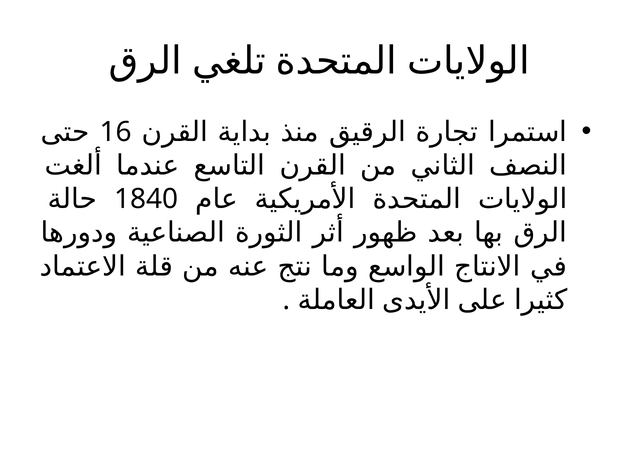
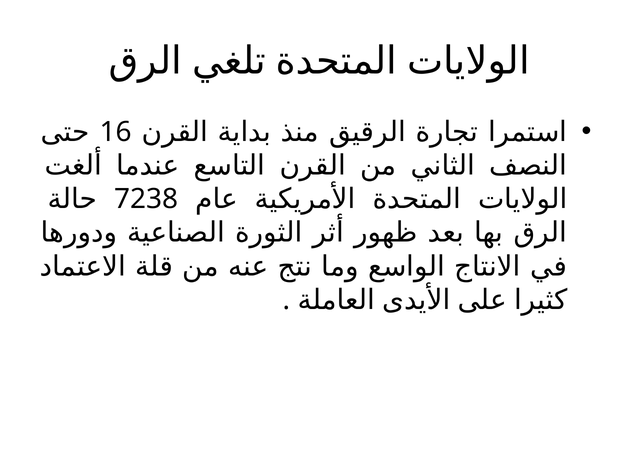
1840: 1840 -> 7238
